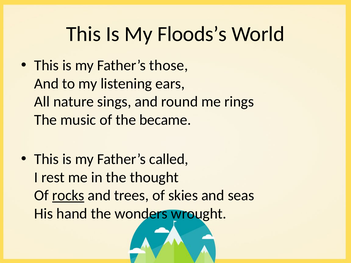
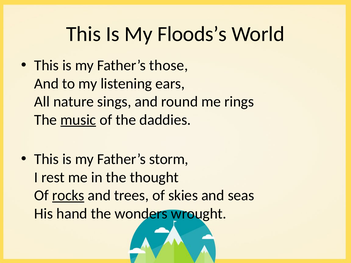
music underline: none -> present
became: became -> daddies
called: called -> storm
